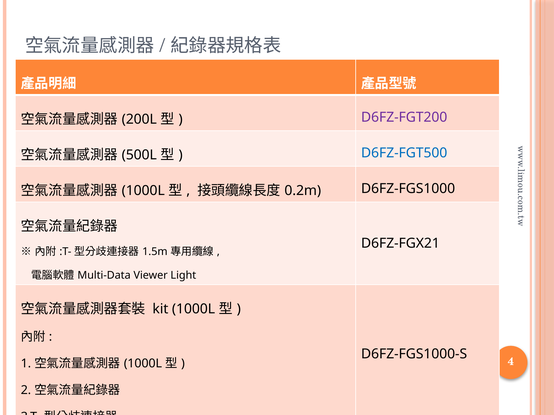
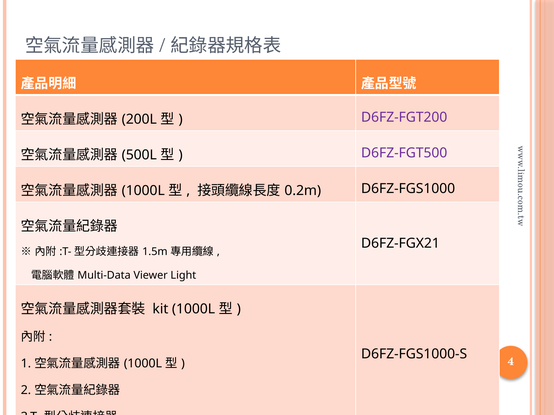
D6FZ-FGT500 colour: blue -> purple
